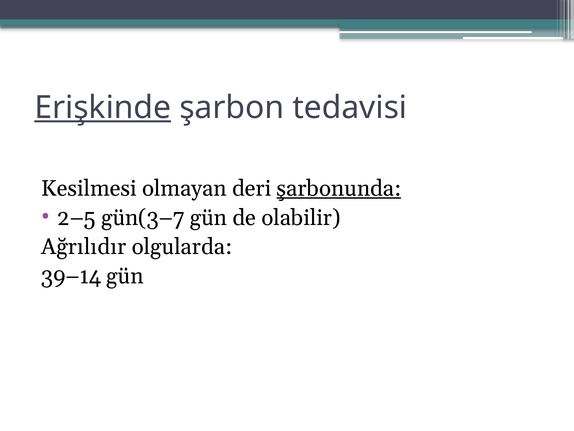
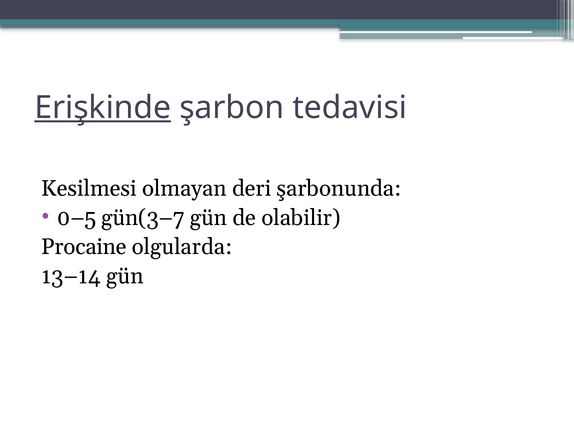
şarbonunda underline: present -> none
2–5: 2–5 -> 0–5
Ağrılıdır: Ağrılıdır -> Procaine
39–14: 39–14 -> 13–14
